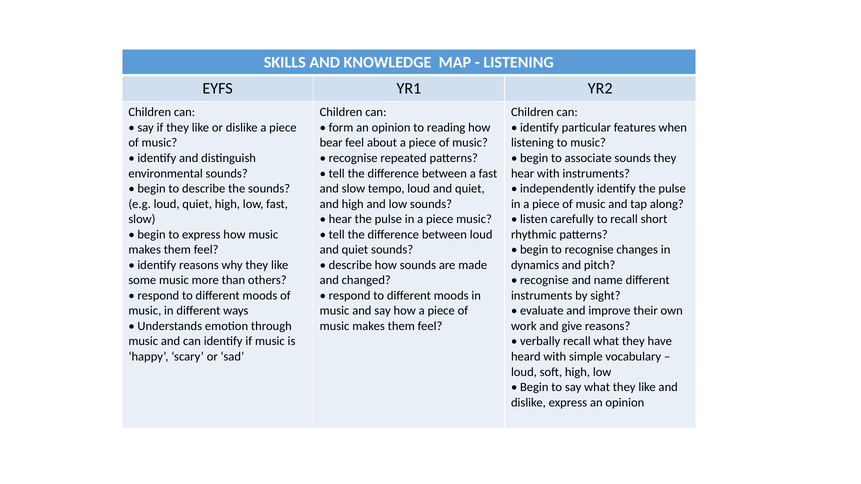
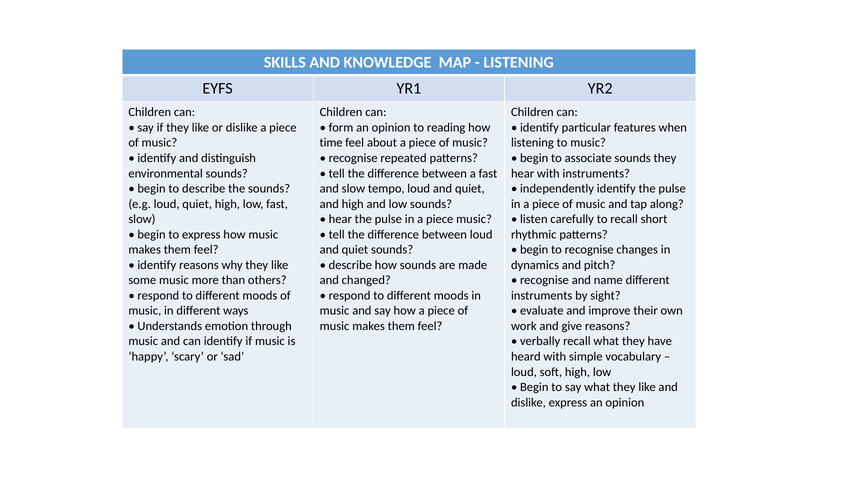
bear: bear -> time
